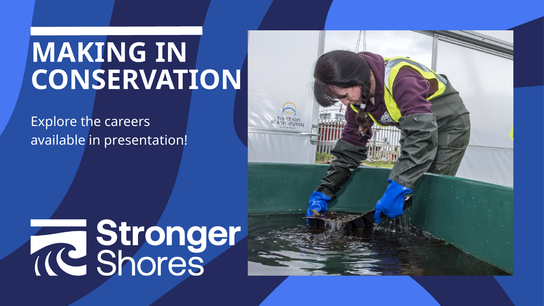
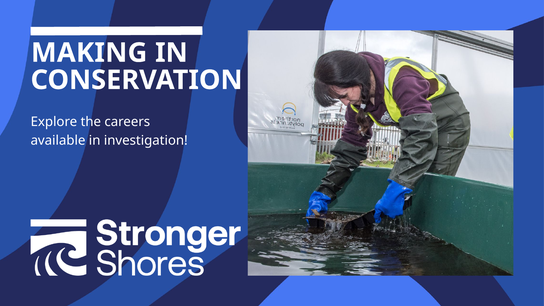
presentation: presentation -> investigation
